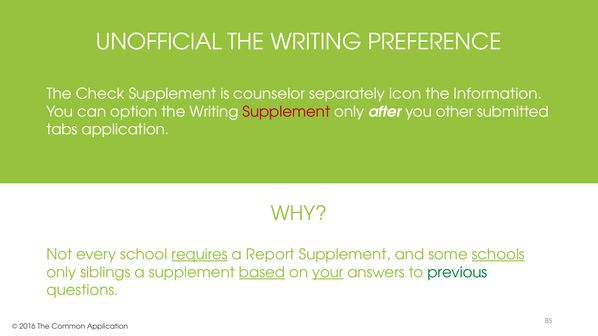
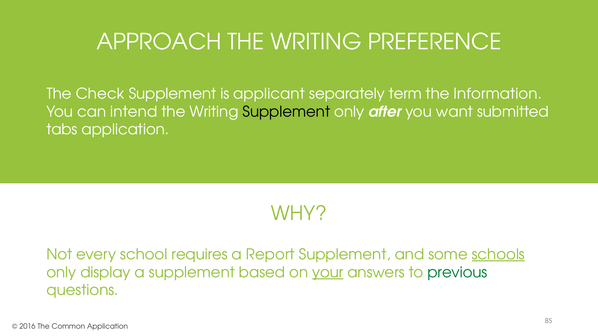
UNOFFICIAL: UNOFFICIAL -> APPROACH
counselor: counselor -> applicant
icon: icon -> term
option: option -> intend
Supplement at (286, 112) colour: red -> black
other: other -> want
requires underline: present -> none
siblings: siblings -> display
based underline: present -> none
